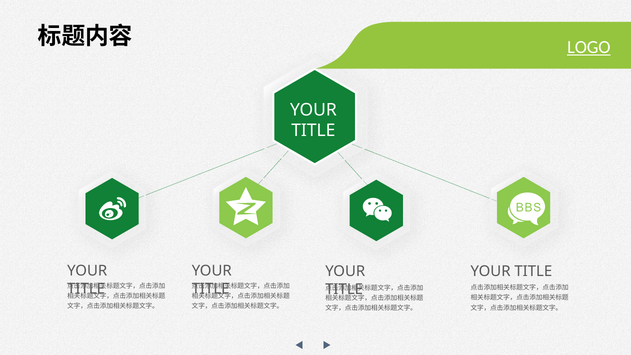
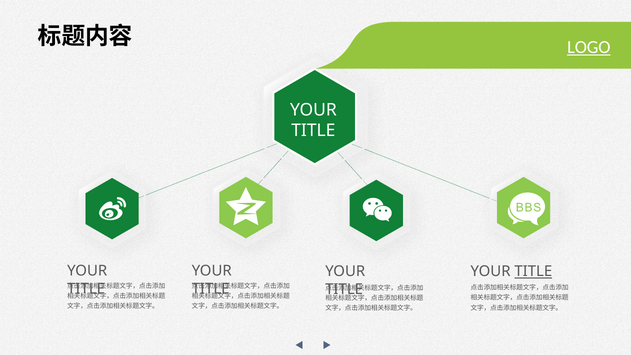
TITLE at (533, 272) underline: none -> present
